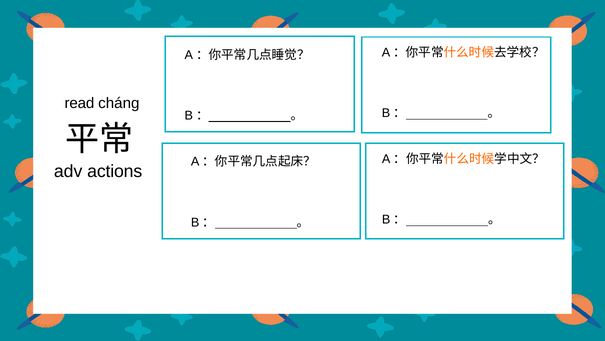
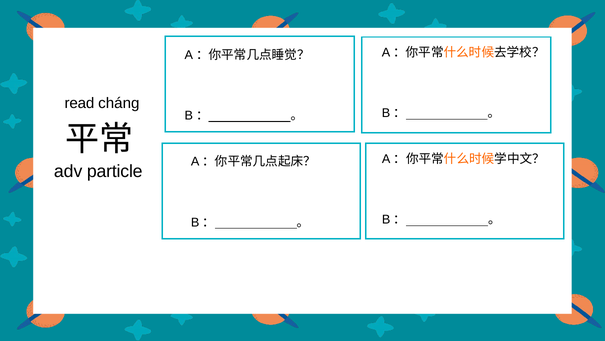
actions: actions -> particle
